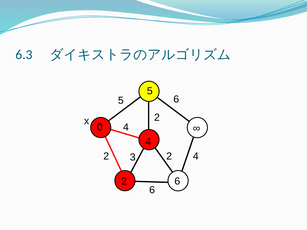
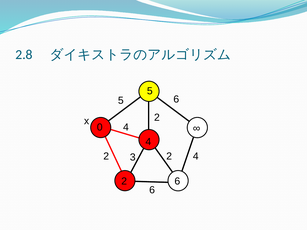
6.3: 6.3 -> 2.8
